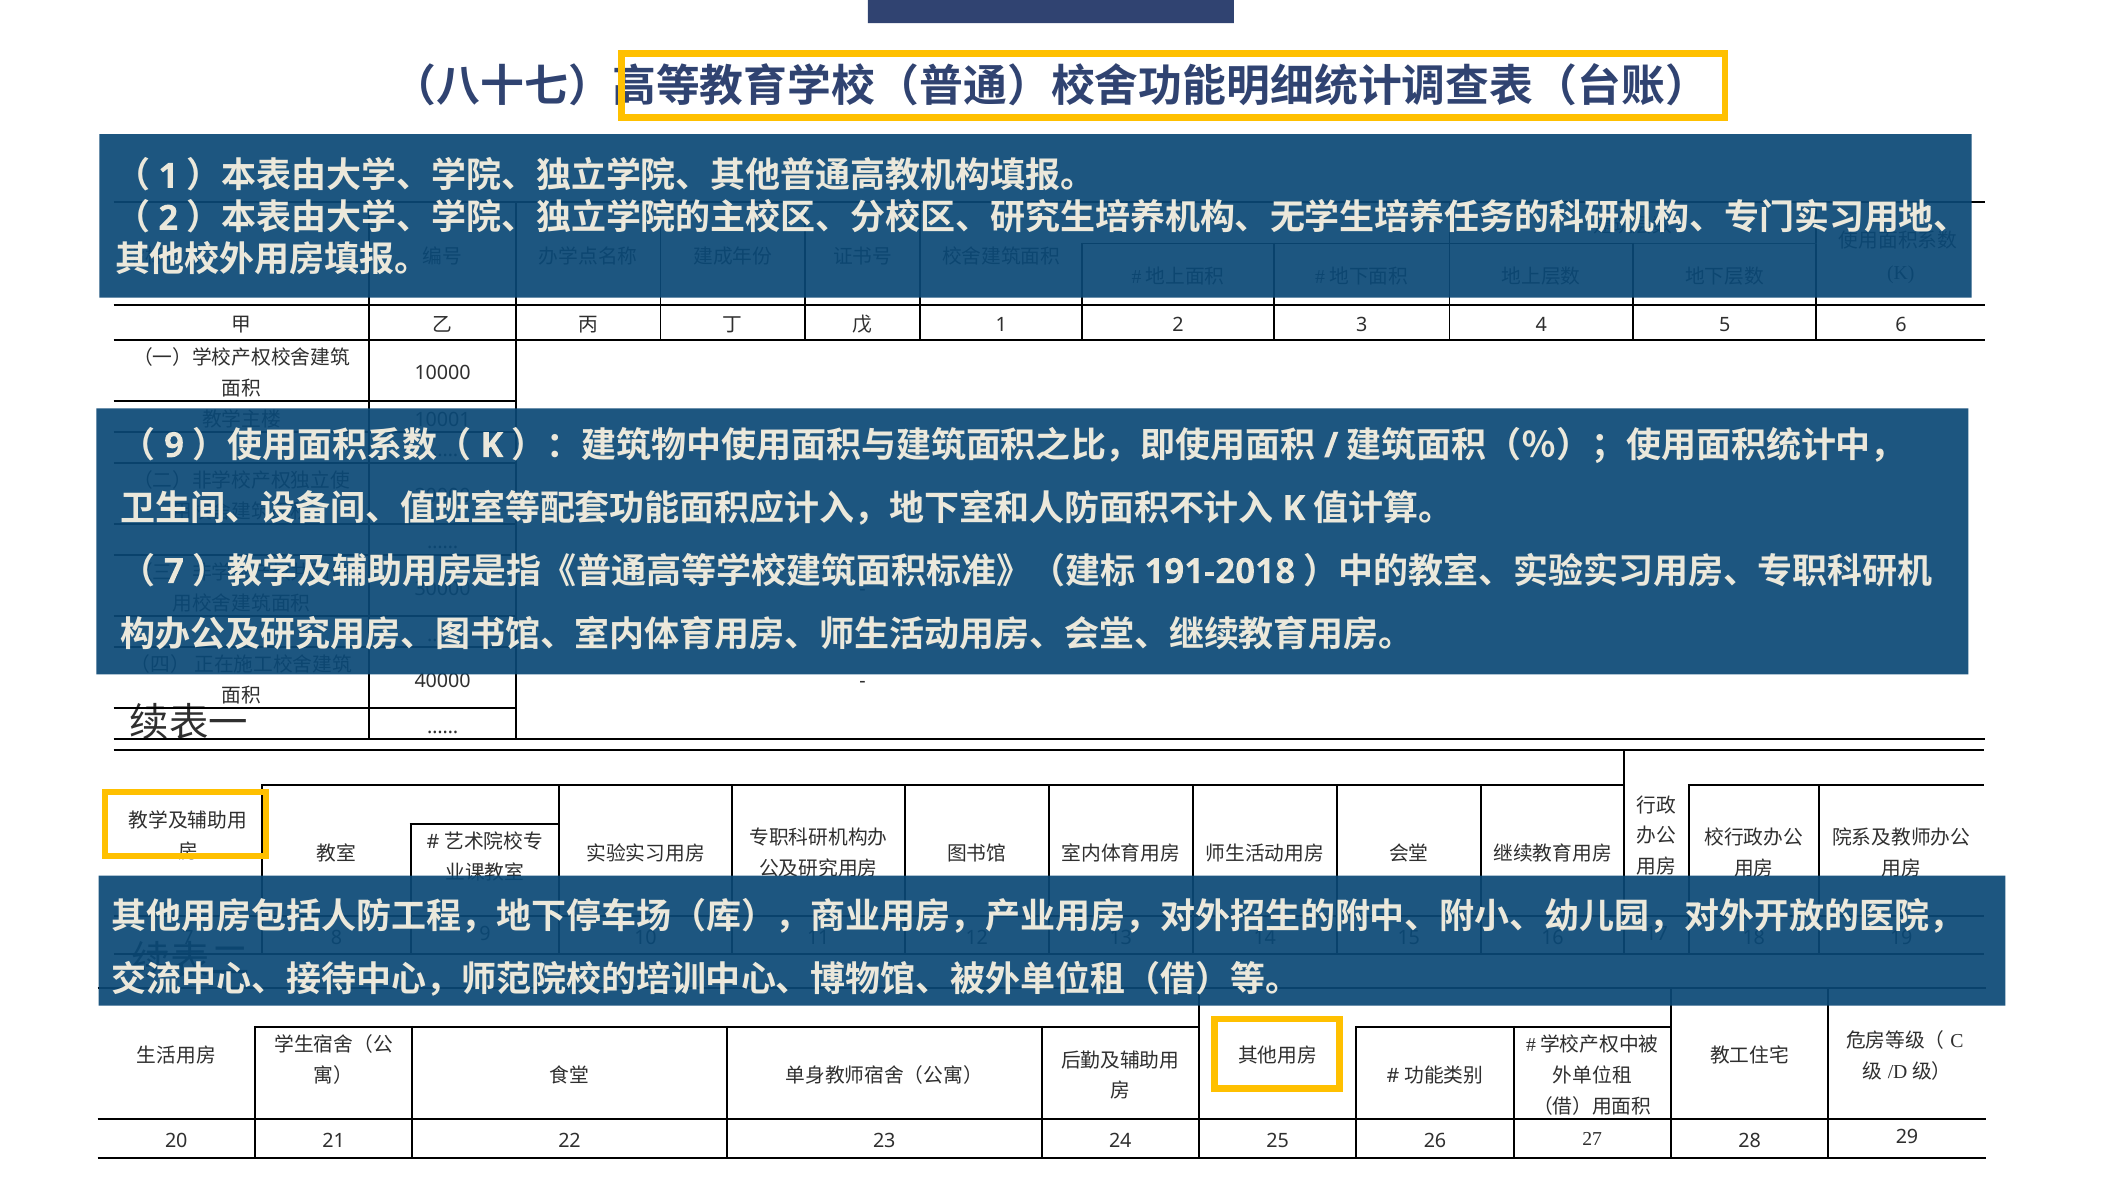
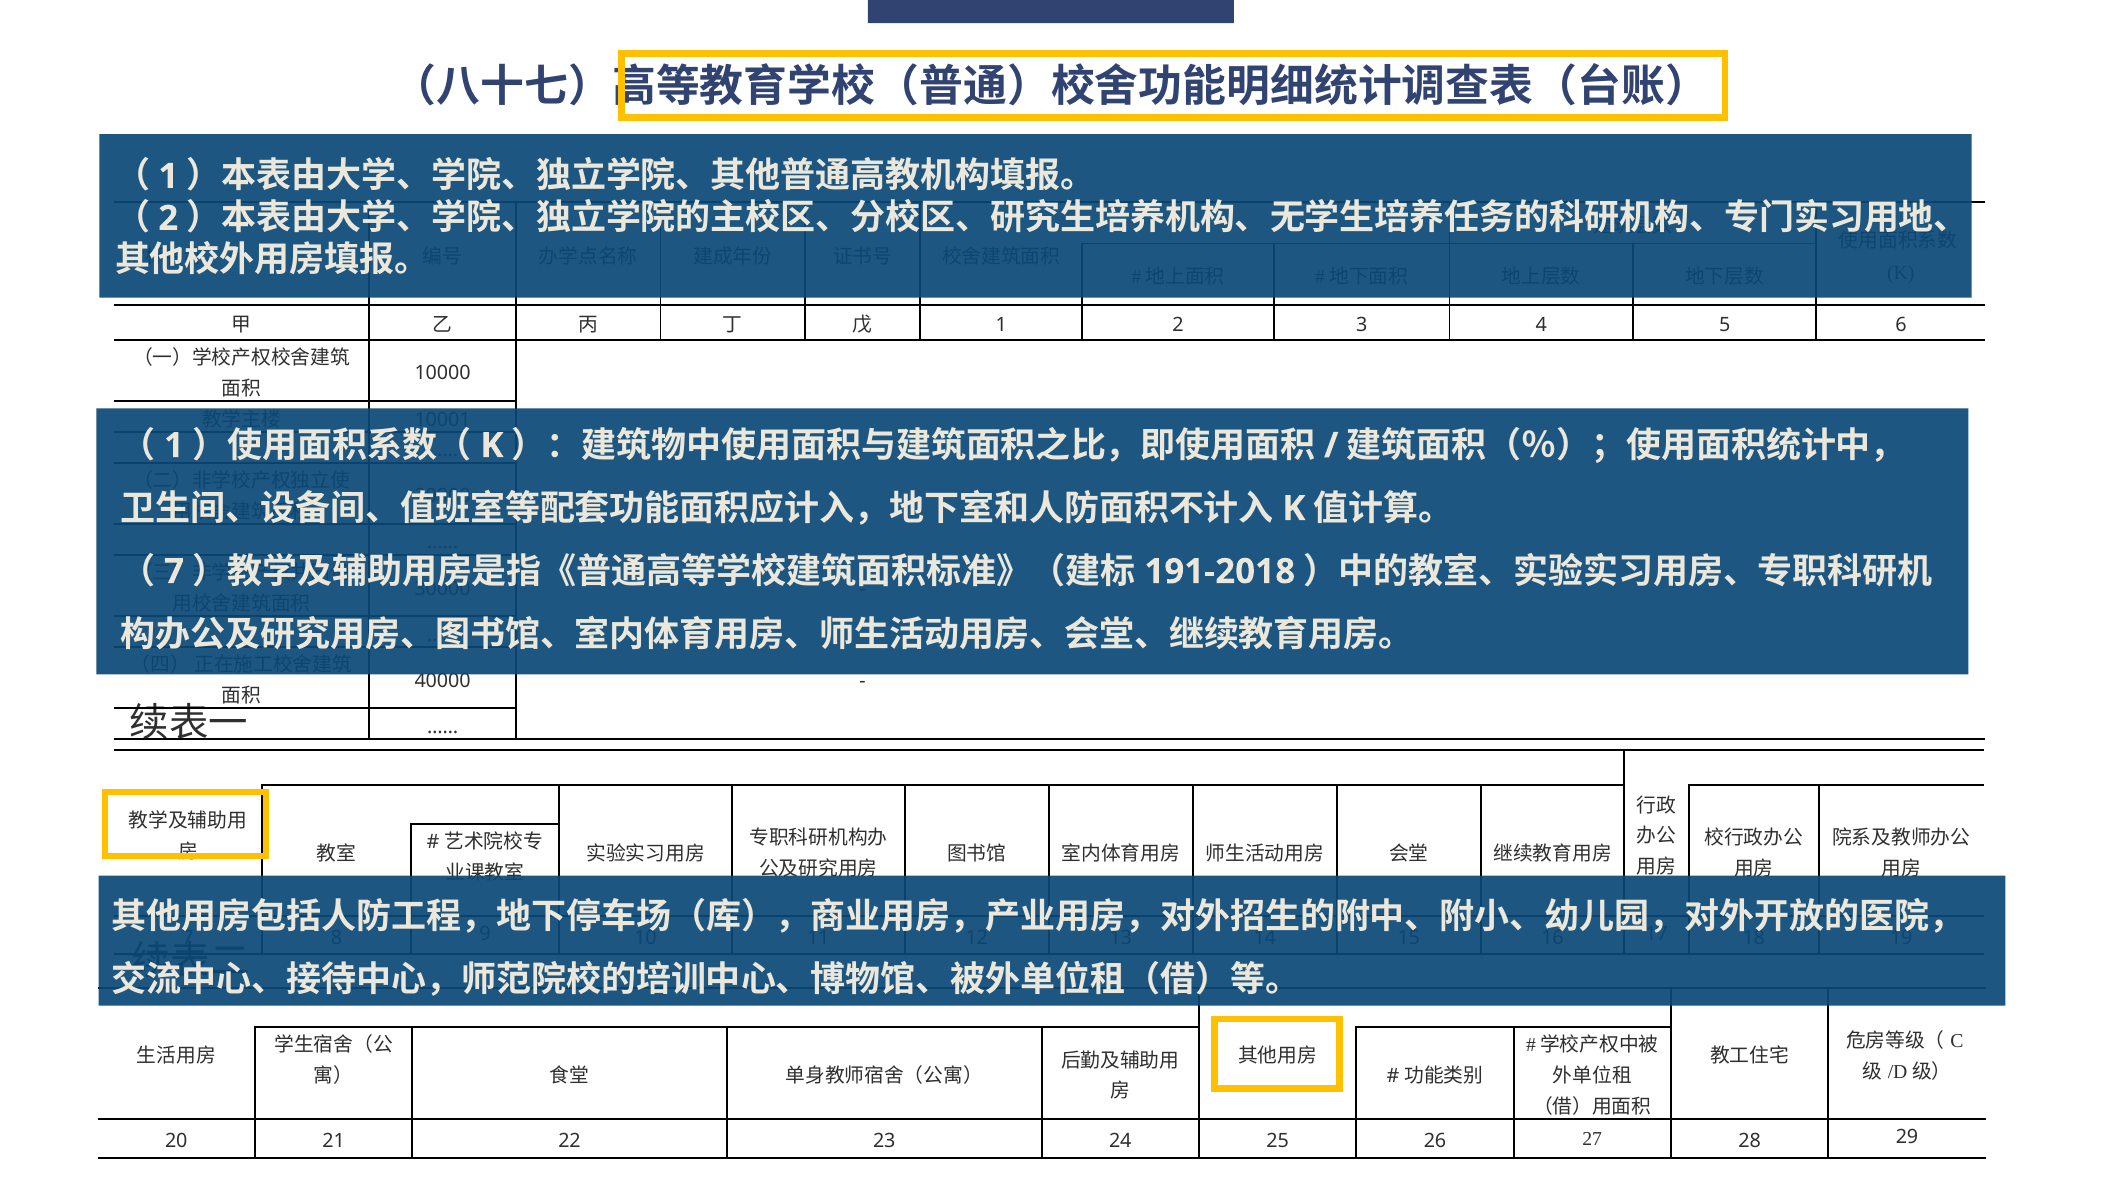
9 at (174, 445): 9 -> 1
